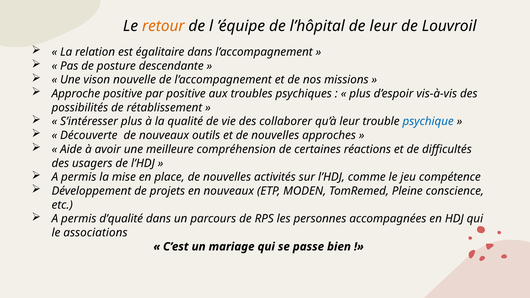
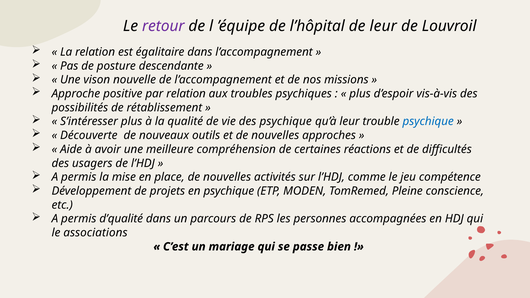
retour colour: orange -> purple
par positive: positive -> relation
des collaborer: collaborer -> psychique
en nouveaux: nouveaux -> psychique
